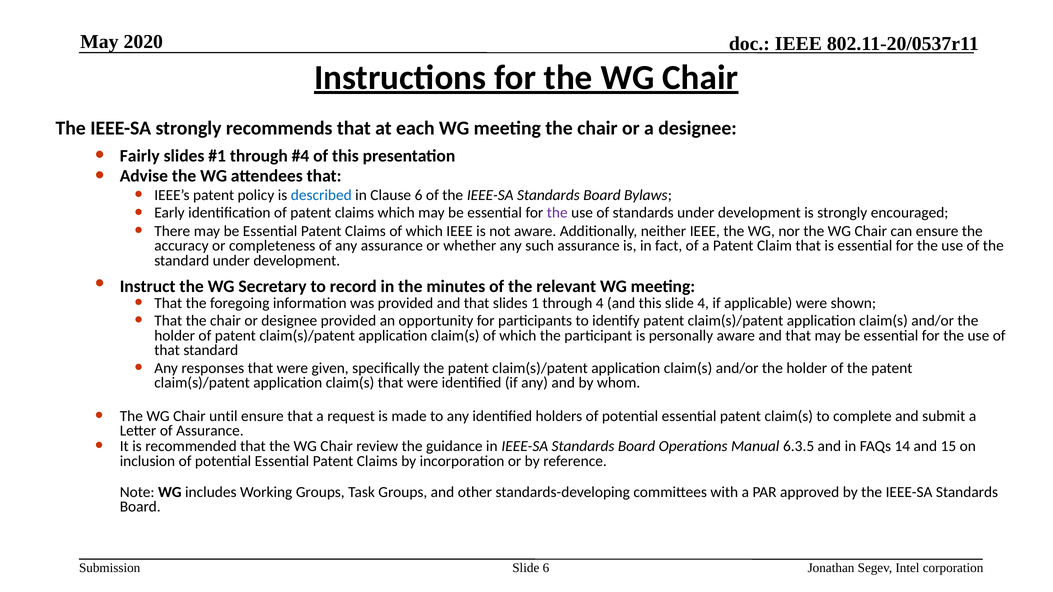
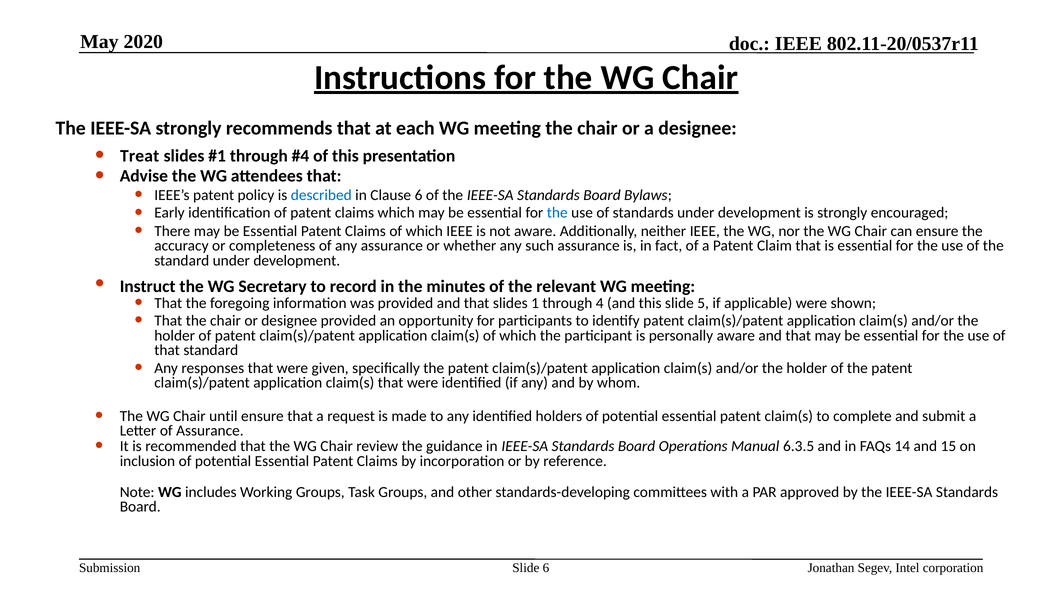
Fairly: Fairly -> Treat
the at (557, 213) colour: purple -> blue
slide 4: 4 -> 5
